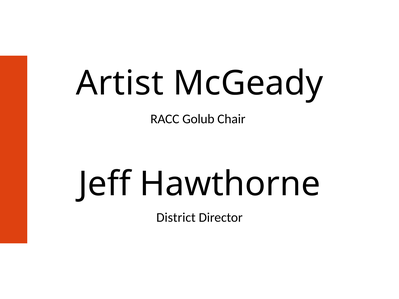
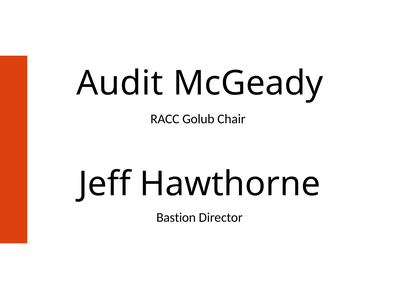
Artist: Artist -> Audit
District: District -> Bastion
